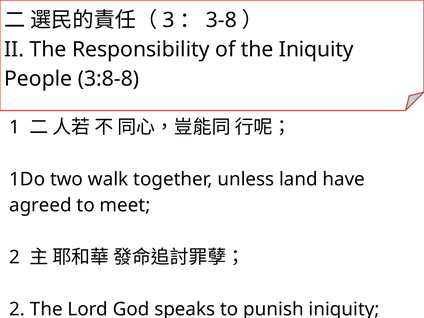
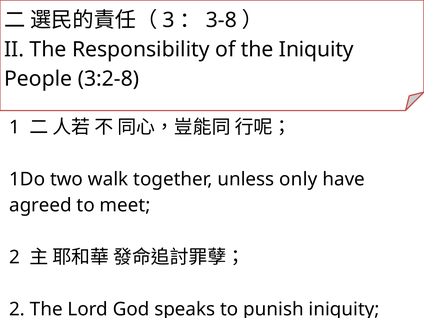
3:8-8: 3:8-8 -> 3:2-8
land: land -> only
